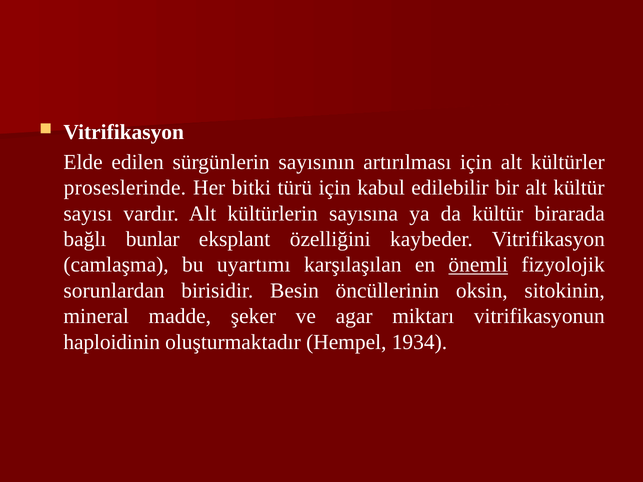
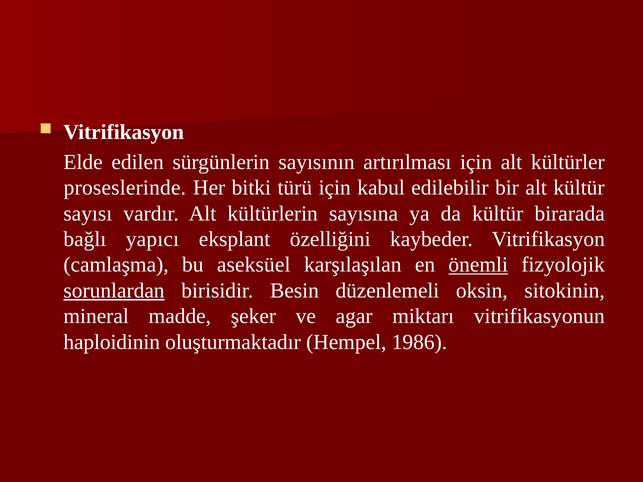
bunlar: bunlar -> yapıcı
uyartımı: uyartımı -> aseksüel
sorunlardan underline: none -> present
öncüllerinin: öncüllerinin -> düzenlemeli
1934: 1934 -> 1986
